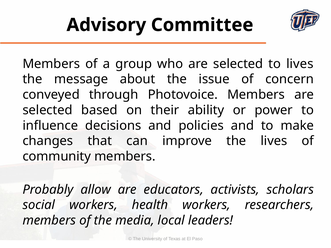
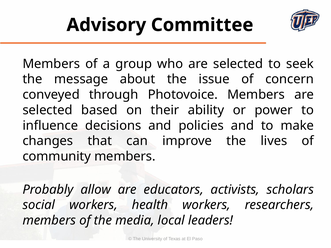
to lives: lives -> seek
